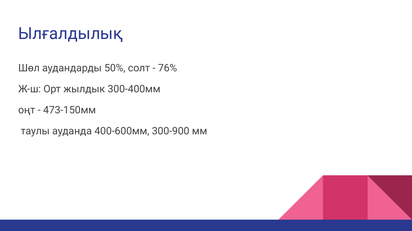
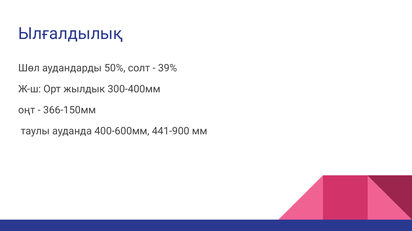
76%: 76% -> 39%
473-150мм: 473-150мм -> 366-150мм
300-900: 300-900 -> 441-900
